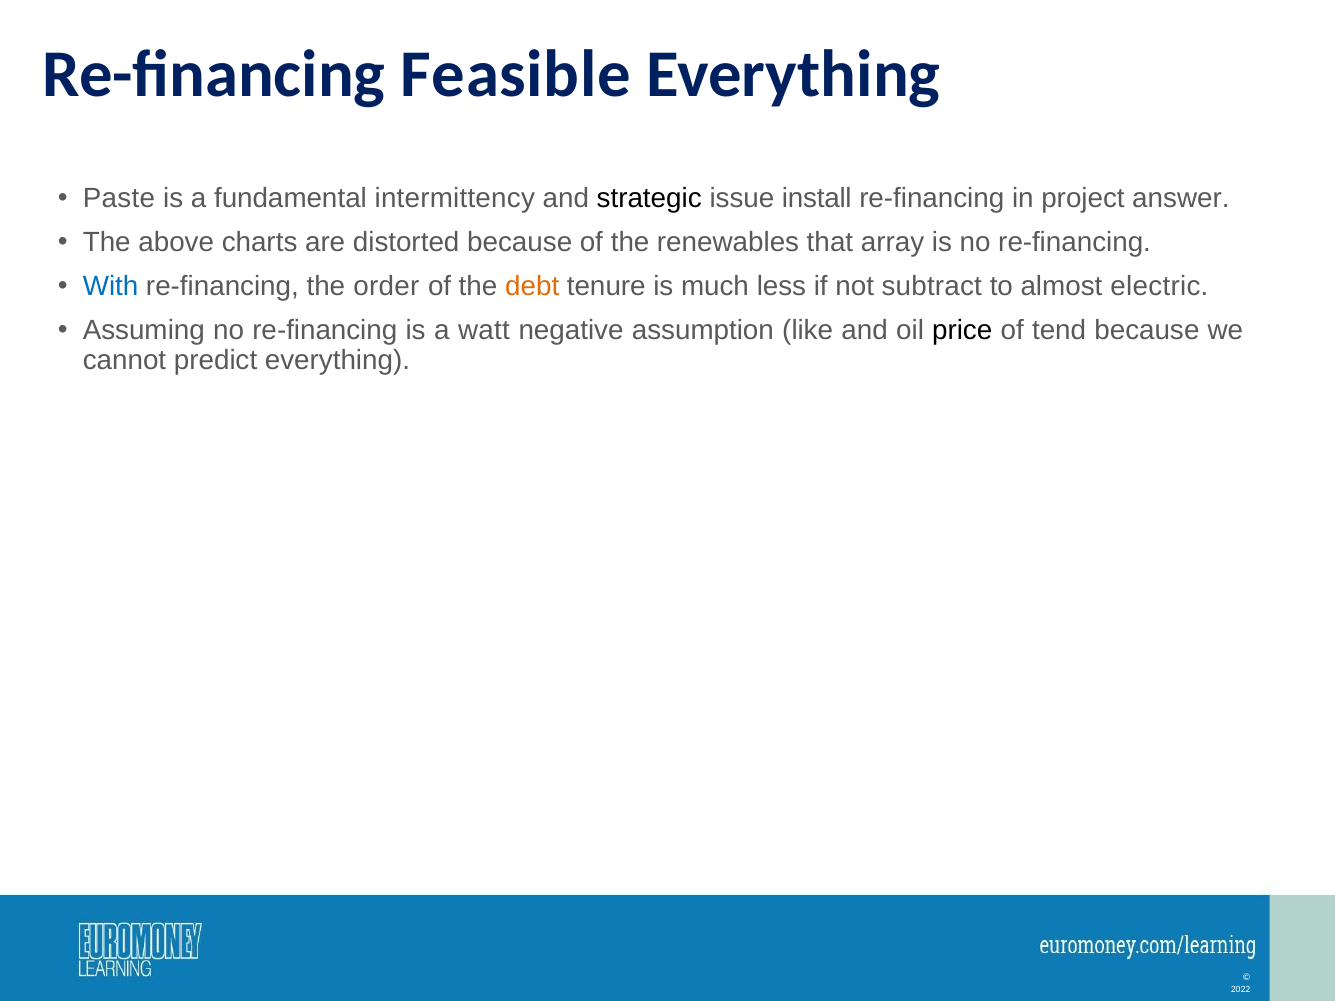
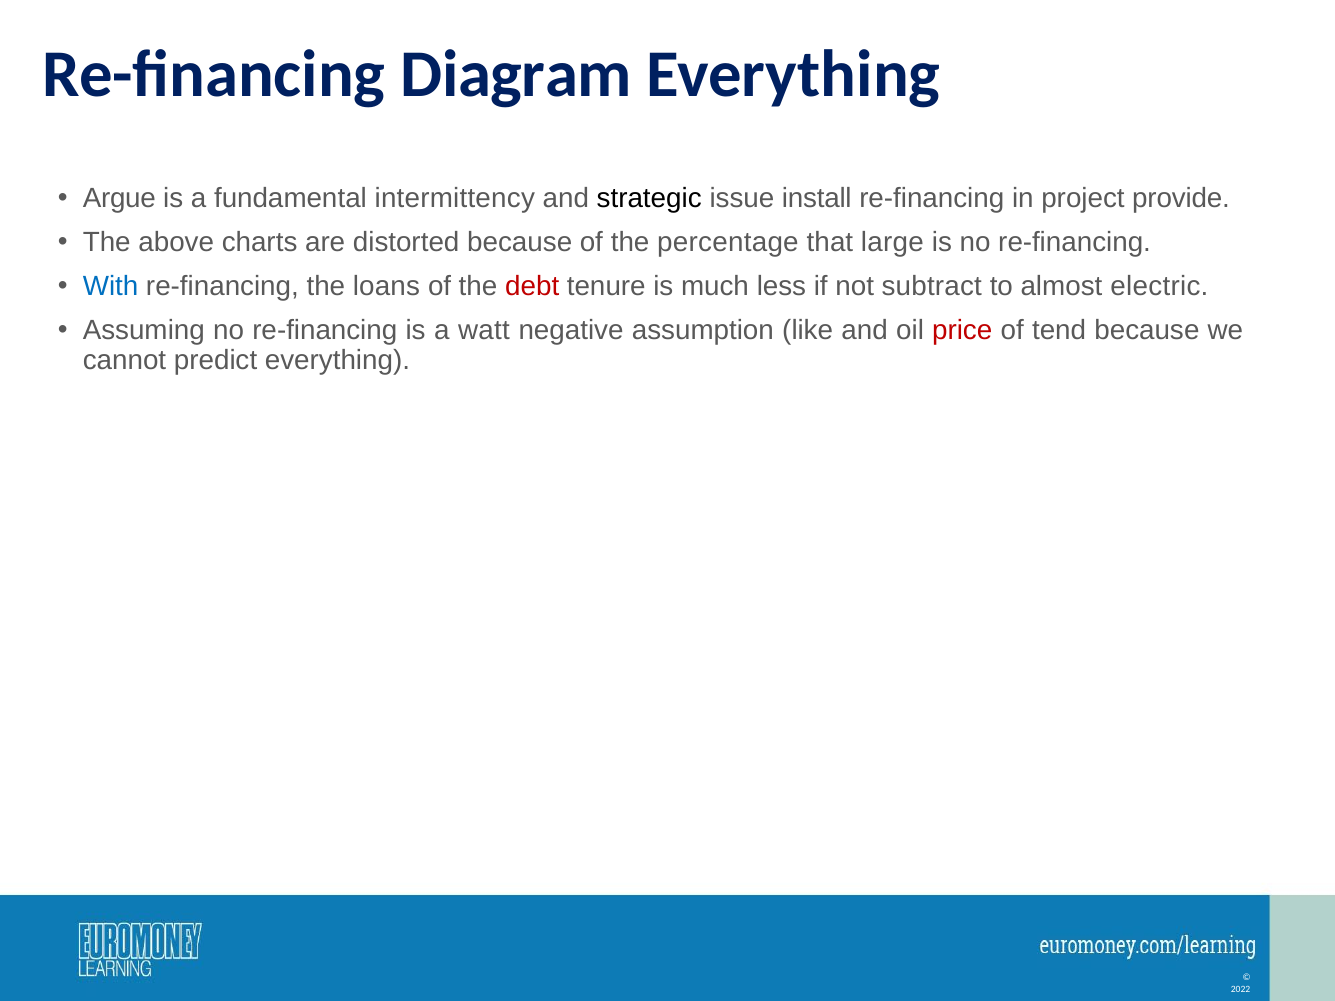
Feasible: Feasible -> Diagram
Paste: Paste -> Argue
answer: answer -> provide
renewables: renewables -> percentage
array: array -> large
order: order -> loans
debt colour: orange -> red
price colour: black -> red
